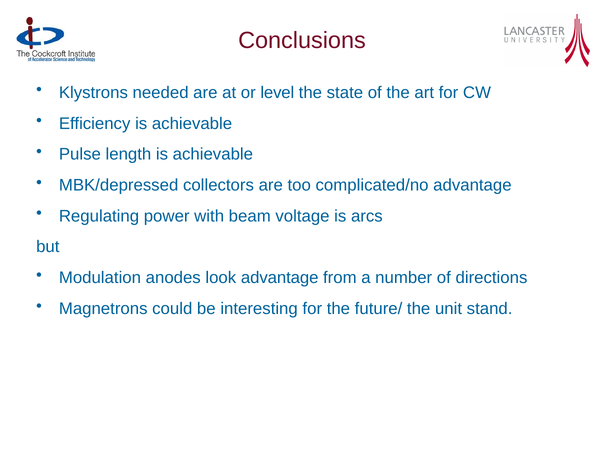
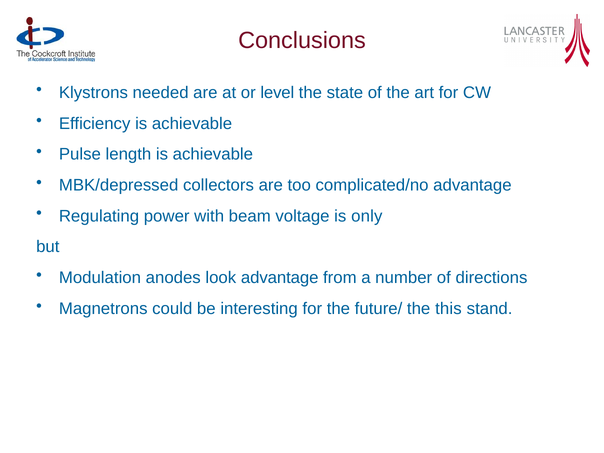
arcs: arcs -> only
unit: unit -> this
